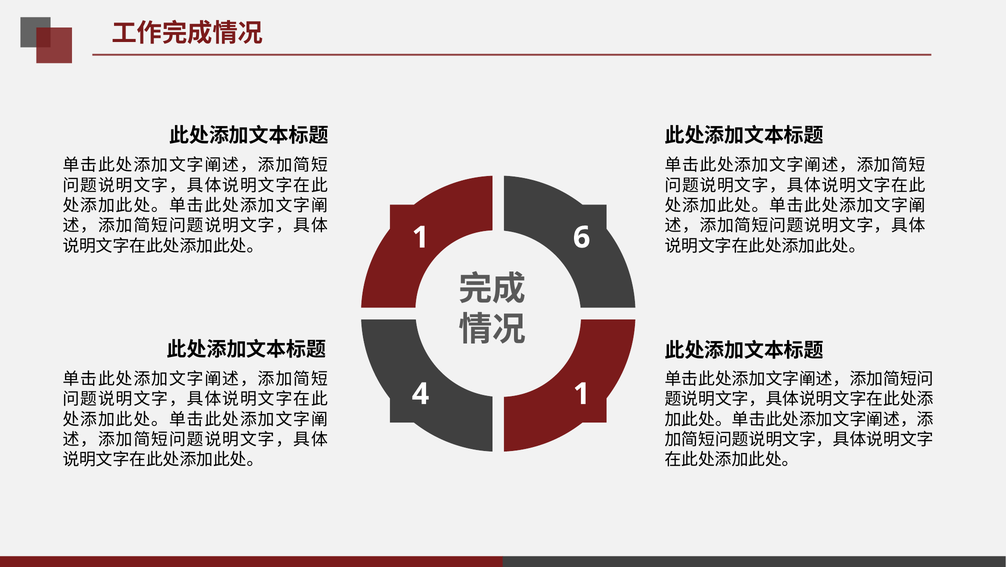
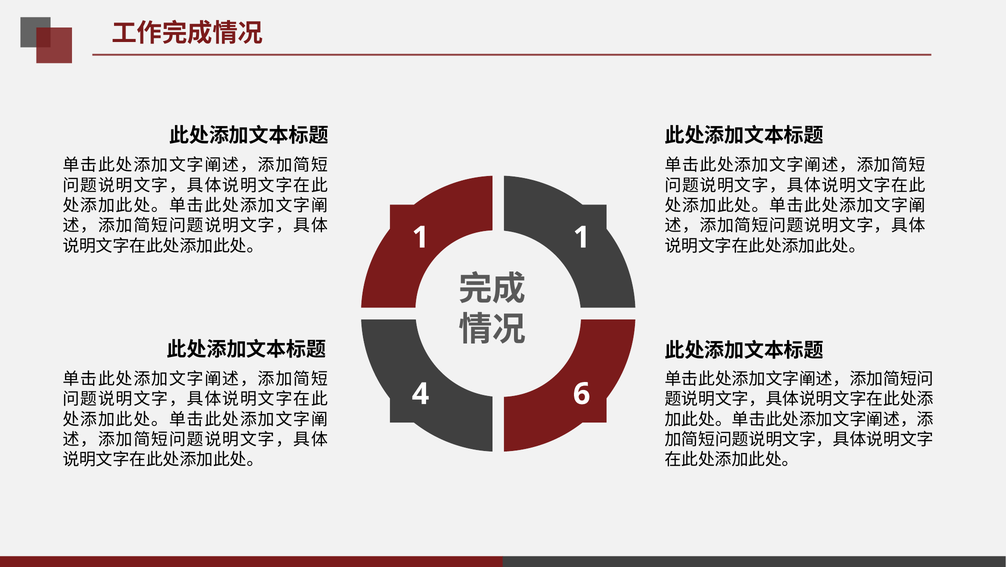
1 6: 6 -> 1
4 1: 1 -> 6
